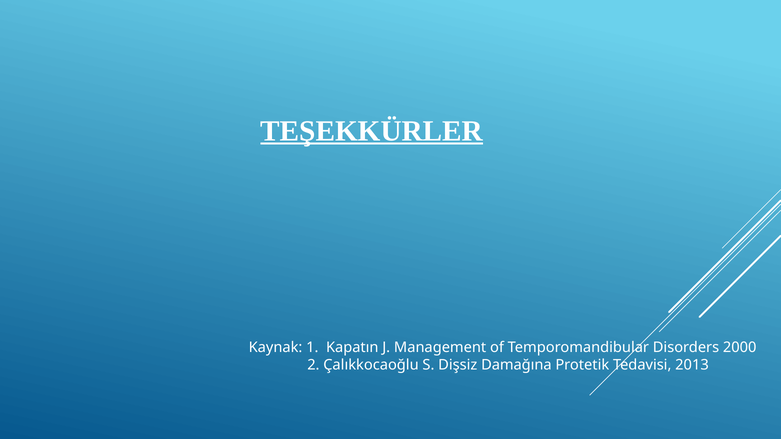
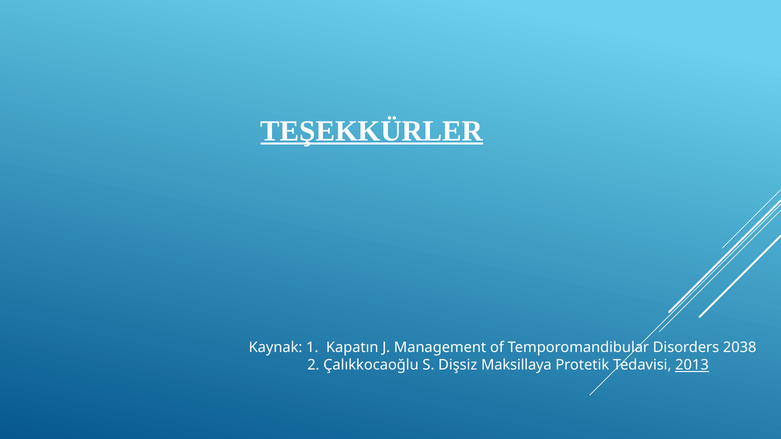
2000: 2000 -> 2038
Damağına: Damağına -> Maksillaya
2013 underline: none -> present
